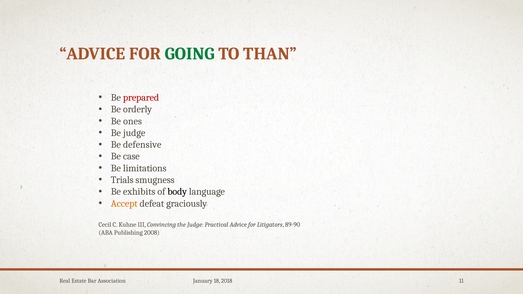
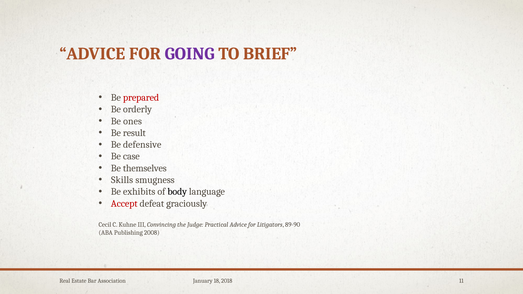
GOING colour: green -> purple
THAN: THAN -> BRIEF
Be judge: judge -> result
limitations: limitations -> themselves
Trials: Trials -> Skills
Accept colour: orange -> red
